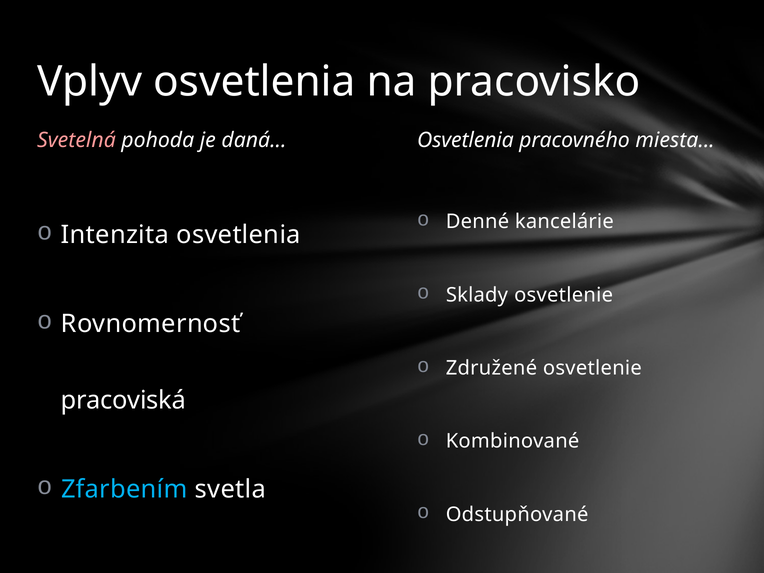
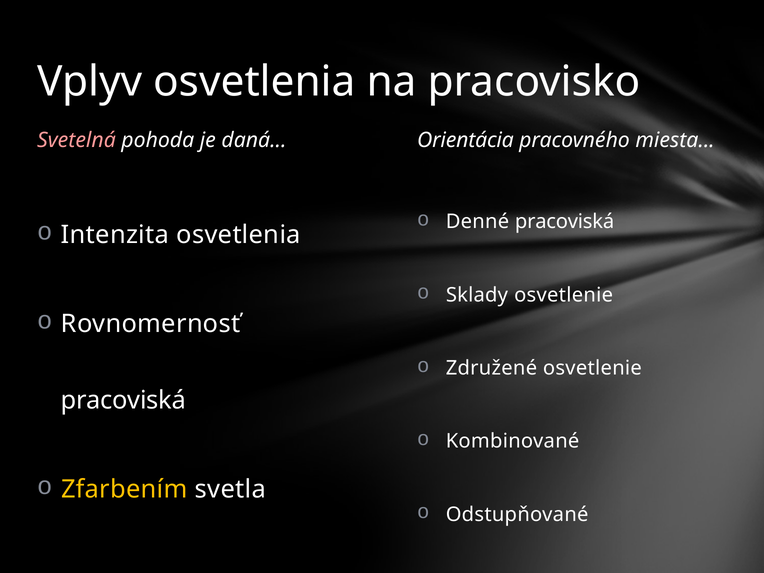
daná Osvetlenia: Osvetlenia -> Orientácia
Denné kancelárie: kancelárie -> pracoviská
Zfarbením colour: light blue -> yellow
